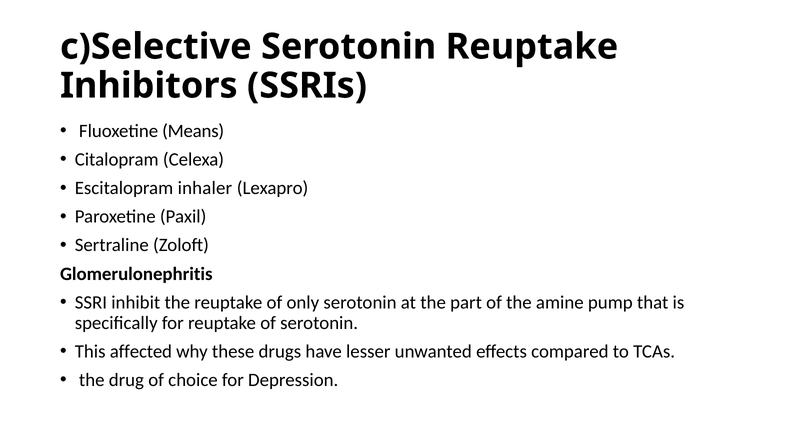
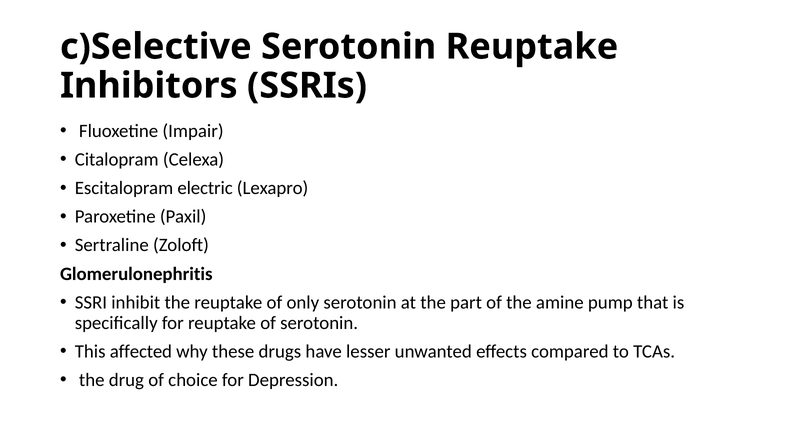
Means: Means -> Impair
inhaler: inhaler -> electric
